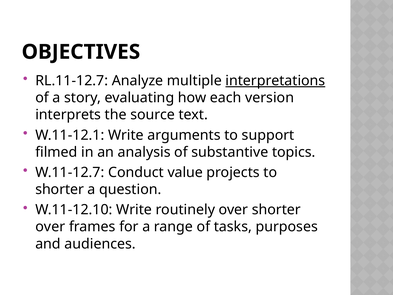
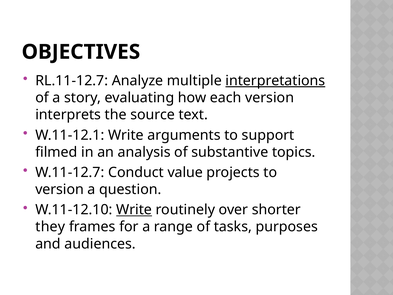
shorter at (60, 189): shorter -> version
Write at (134, 210) underline: none -> present
over at (50, 227): over -> they
